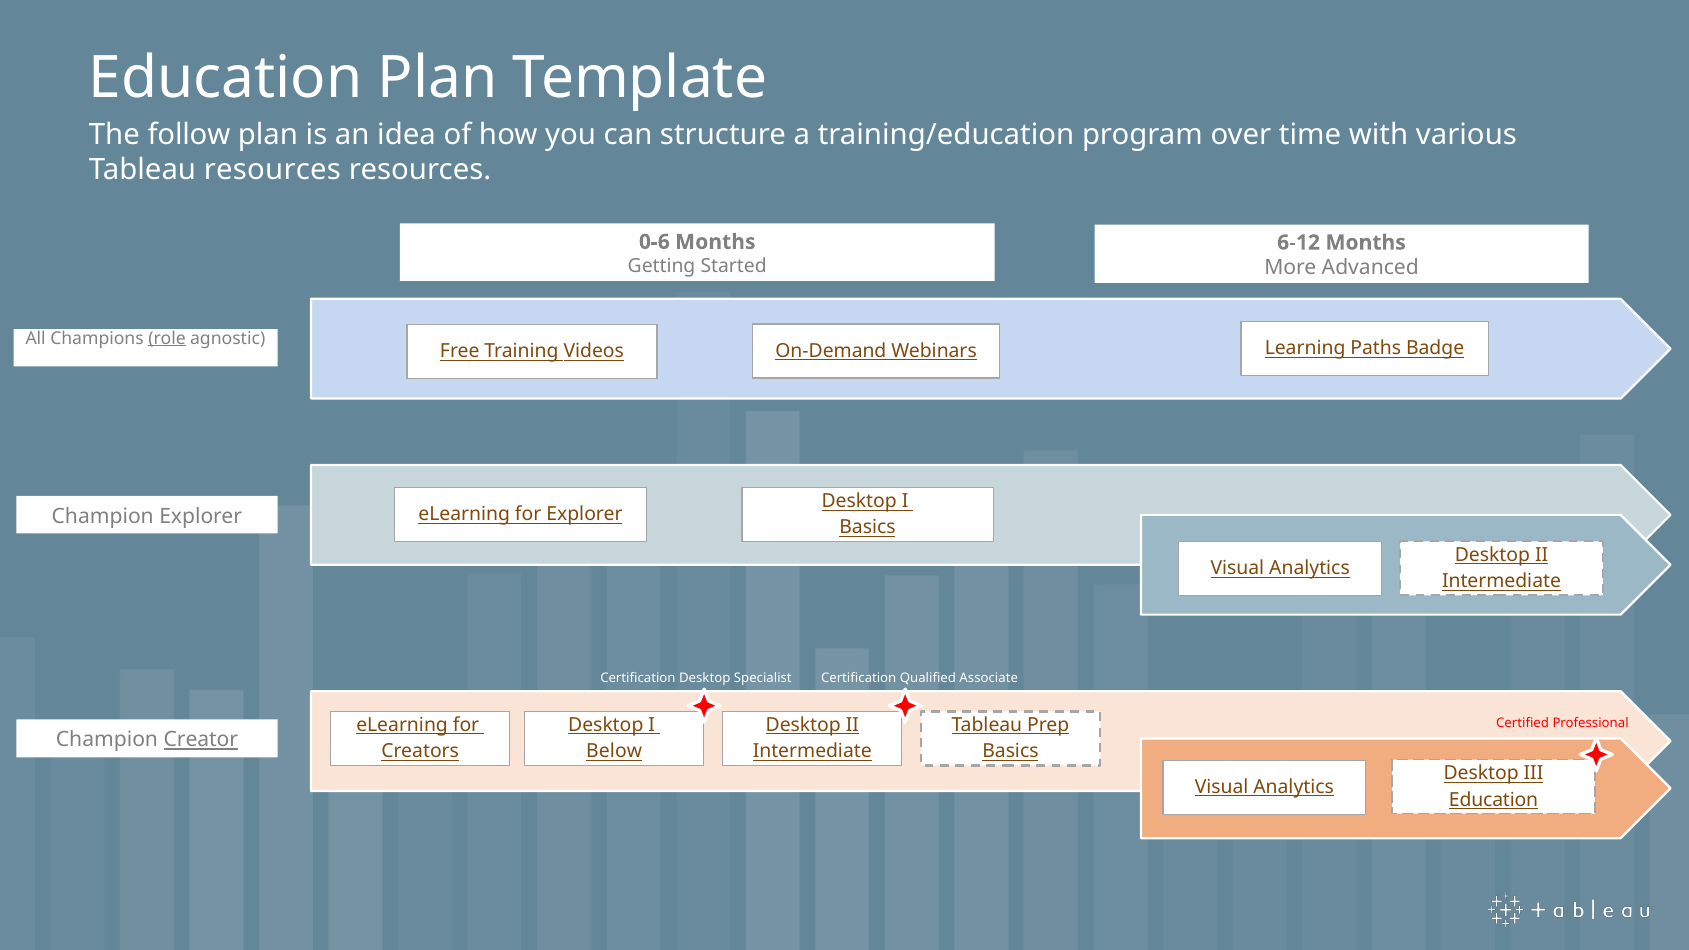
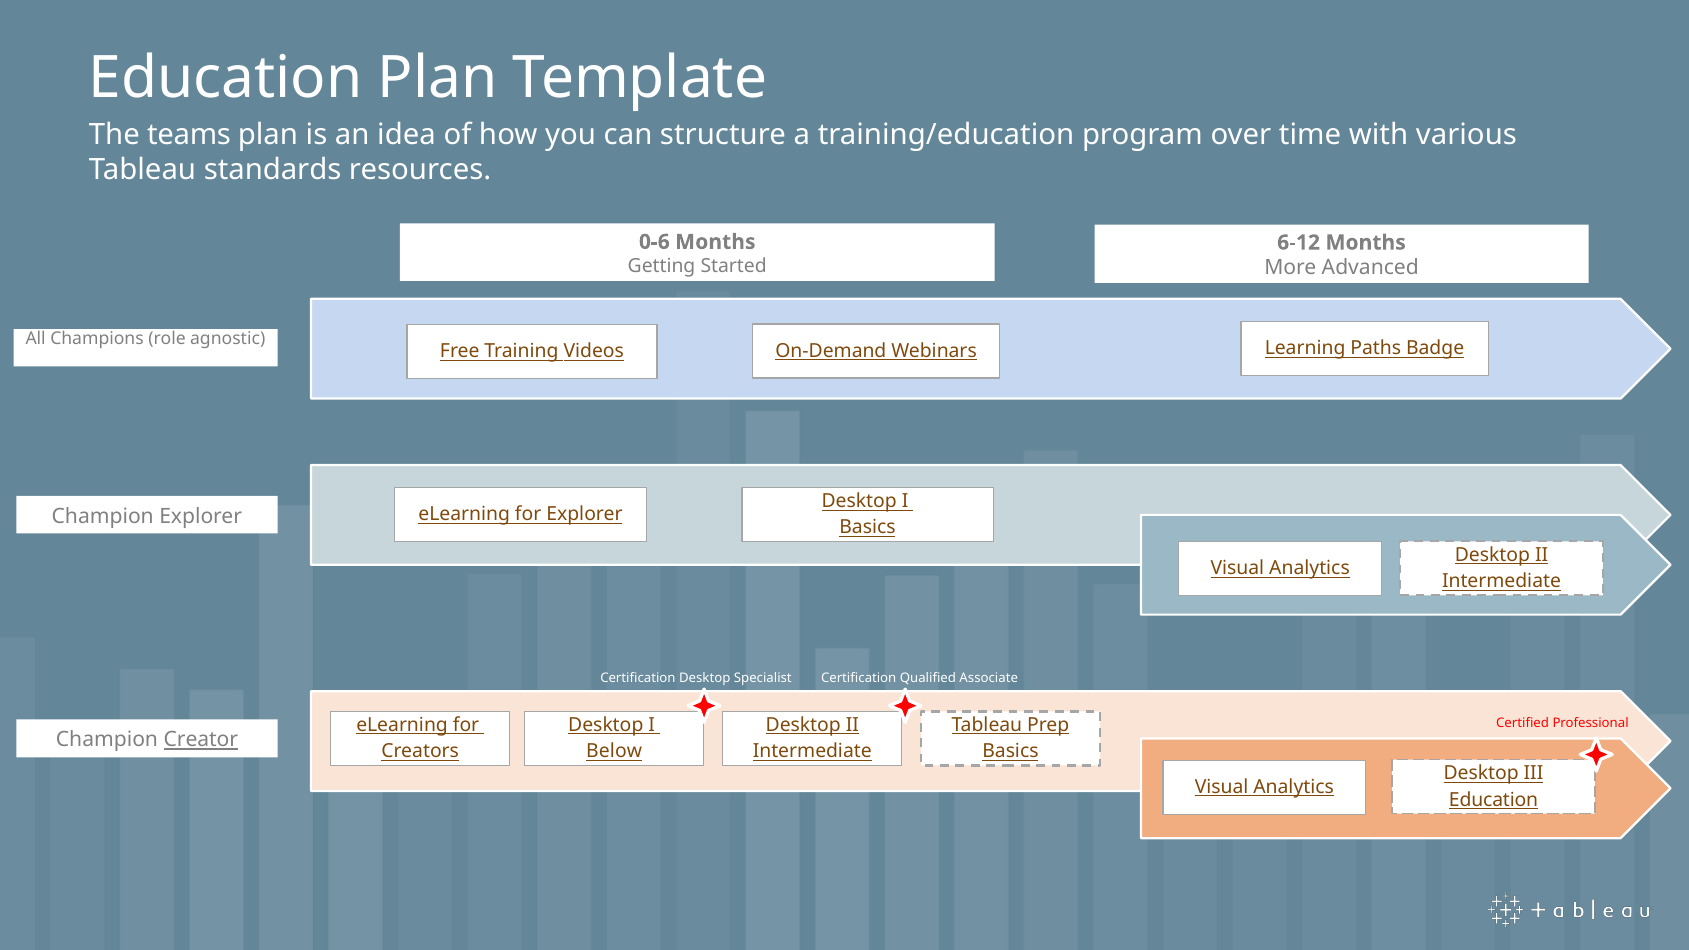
follow: follow -> teams
Tableau resources: resources -> standards
role underline: present -> none
